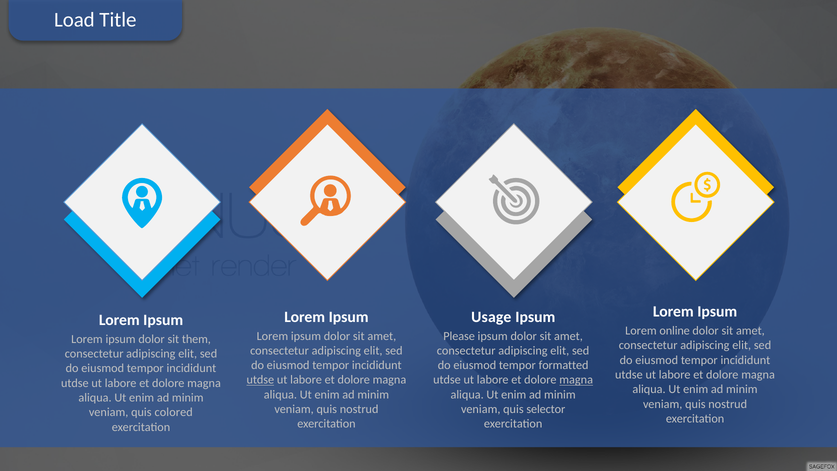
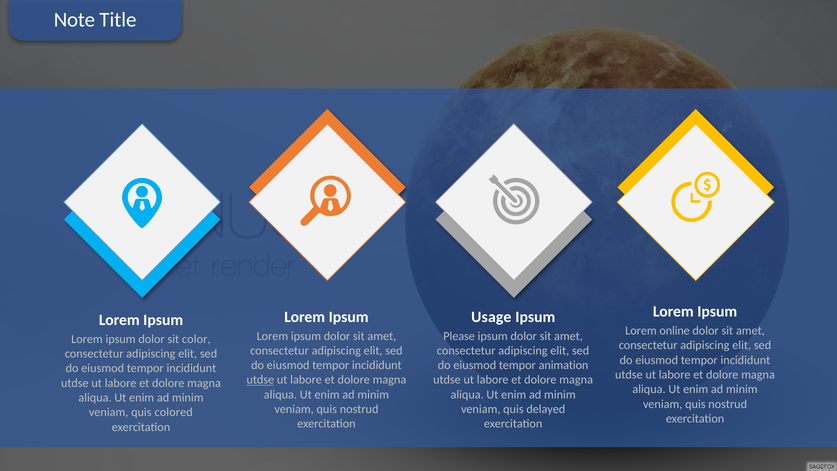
Load: Load -> Note
them: them -> color
formatted: formatted -> animation
magna at (576, 380) underline: present -> none
selector: selector -> delayed
